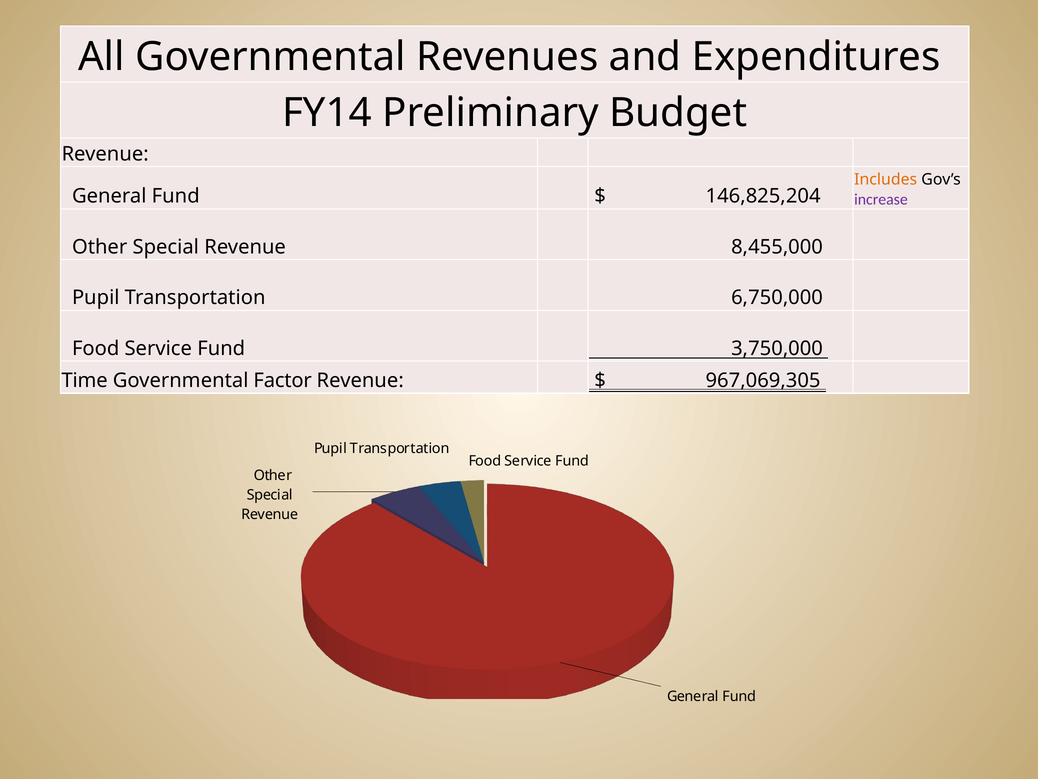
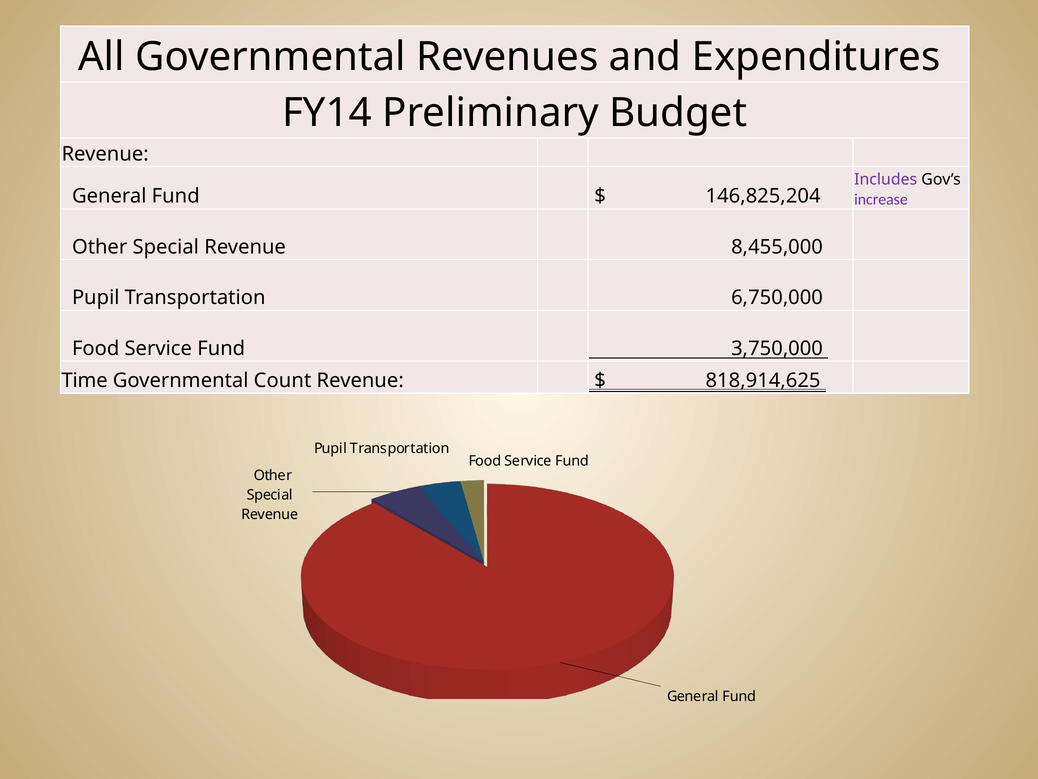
Includes colour: orange -> purple
Factor: Factor -> Count
967,069,305: 967,069,305 -> 818,914,625
